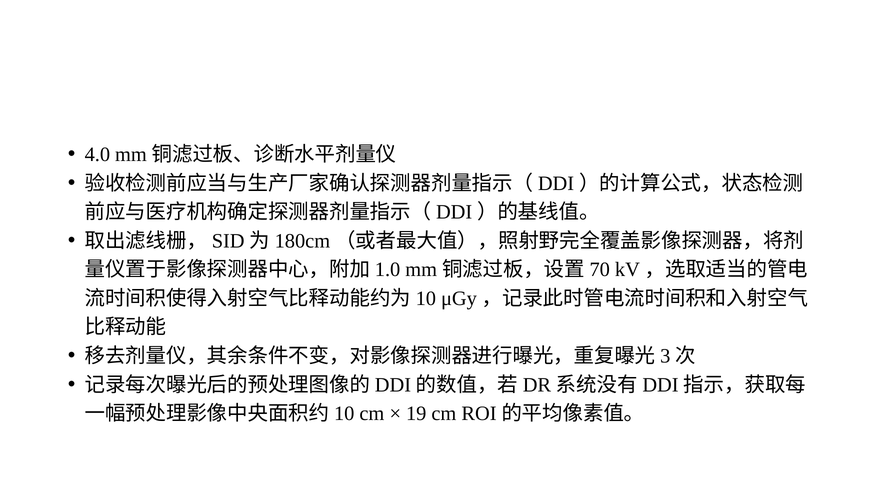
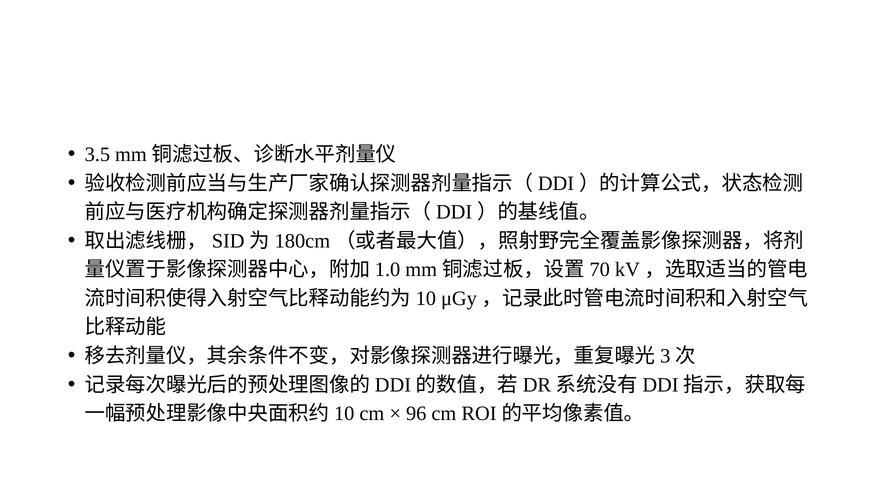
4.0: 4.0 -> 3.5
19: 19 -> 96
